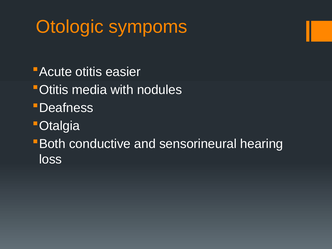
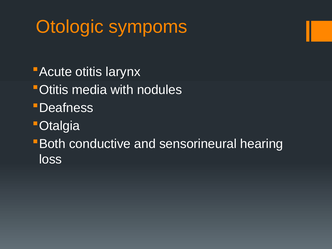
easier: easier -> larynx
